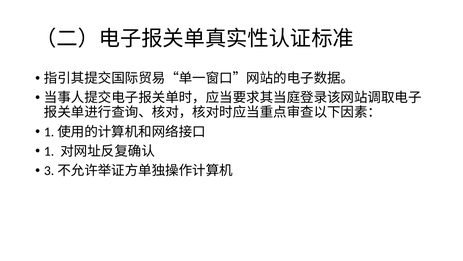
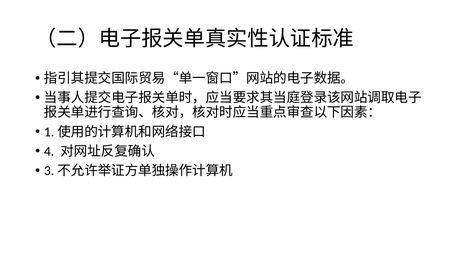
1: 1 -> 4
